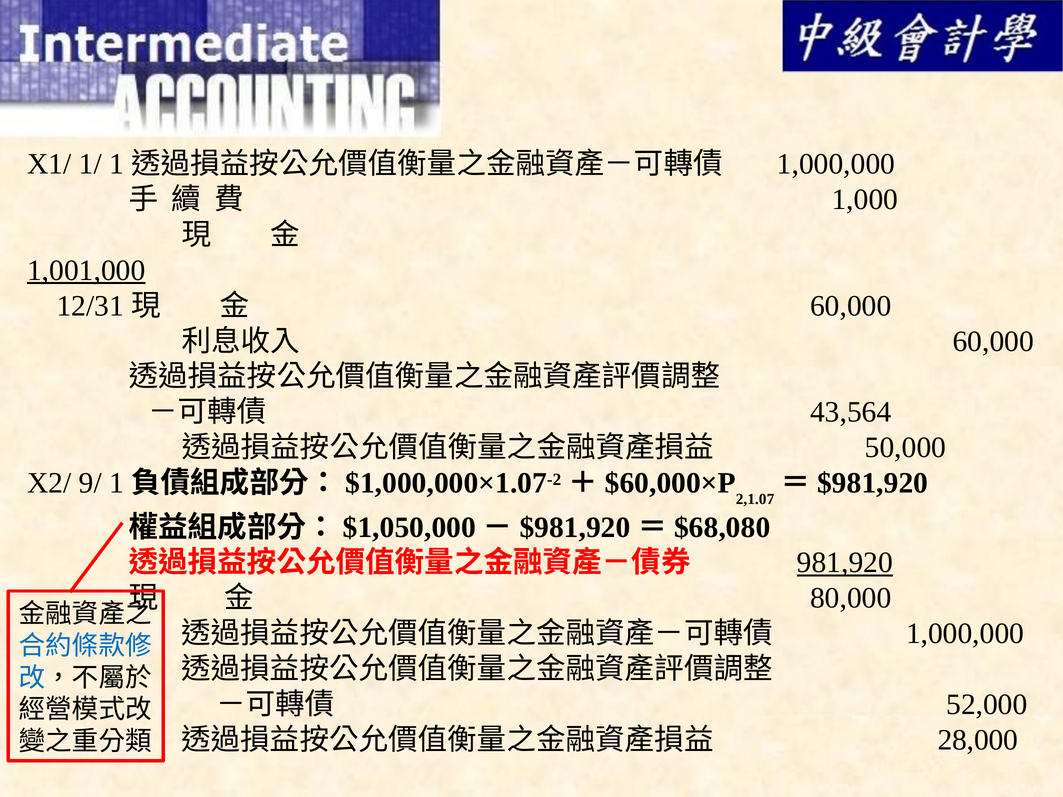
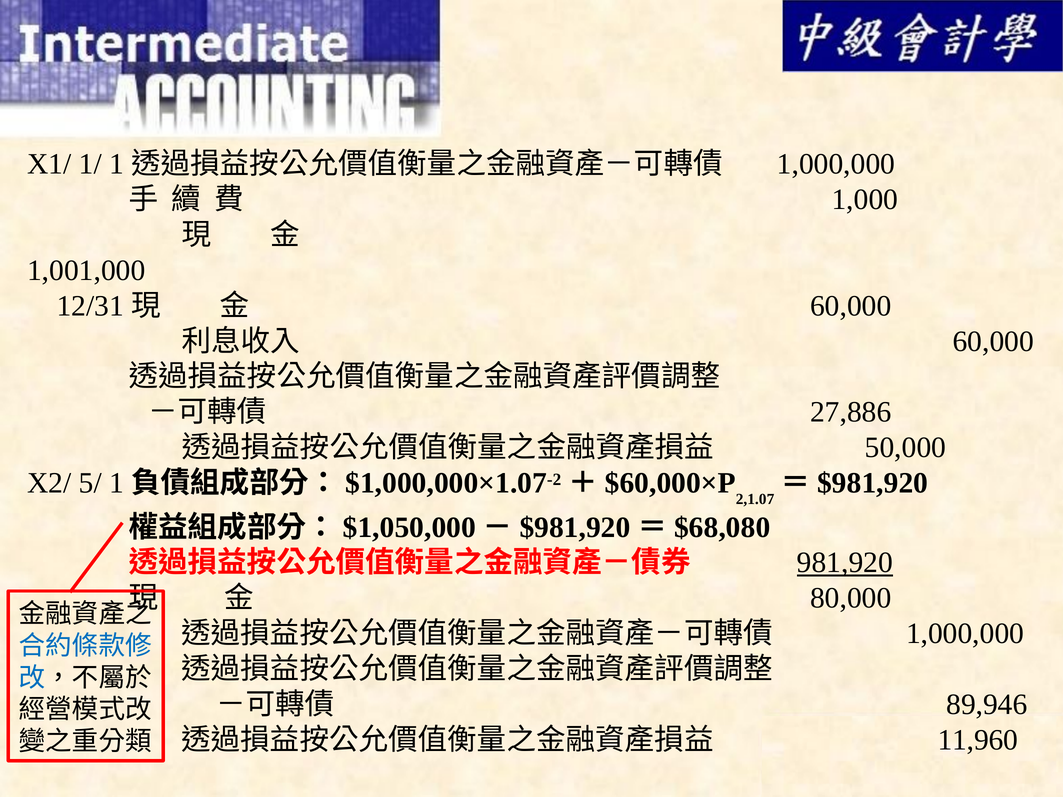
1,001,000 underline: present -> none
43,564: 43,564 -> 27,886
9/: 9/ -> 5/
52,000: 52,000 -> 89,946
28,000: 28,000 -> 11,960
